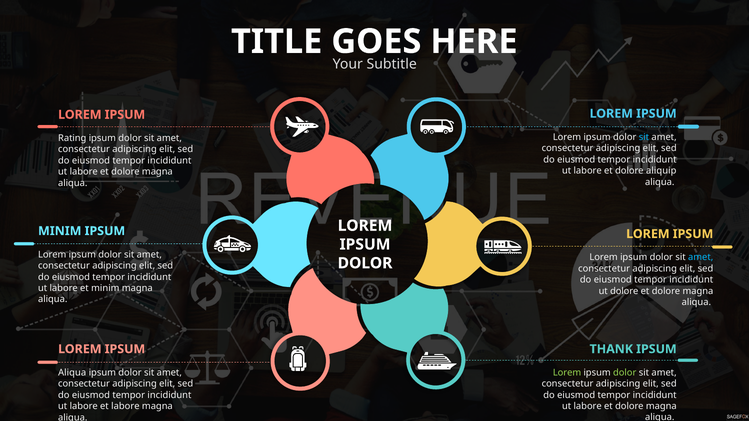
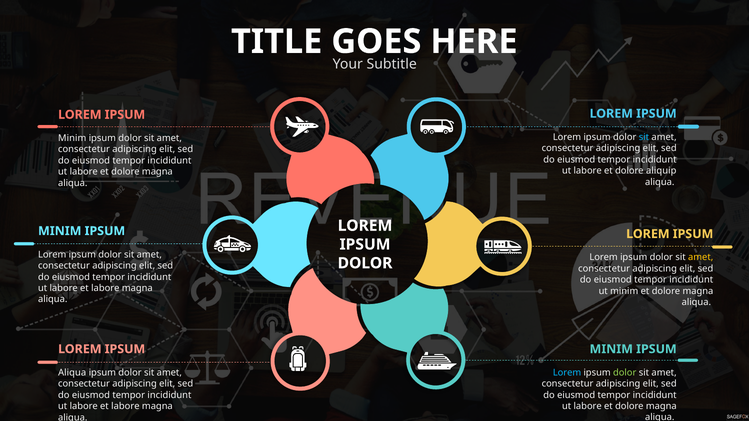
Rating at (72, 138): Rating -> Minim
amet at (701, 258) colour: light blue -> yellow
minim at (105, 288): minim -> labore
ut dolore: dolore -> minim
THANK at (611, 349): THANK -> MINIM
Lorem at (567, 373) colour: light green -> light blue
